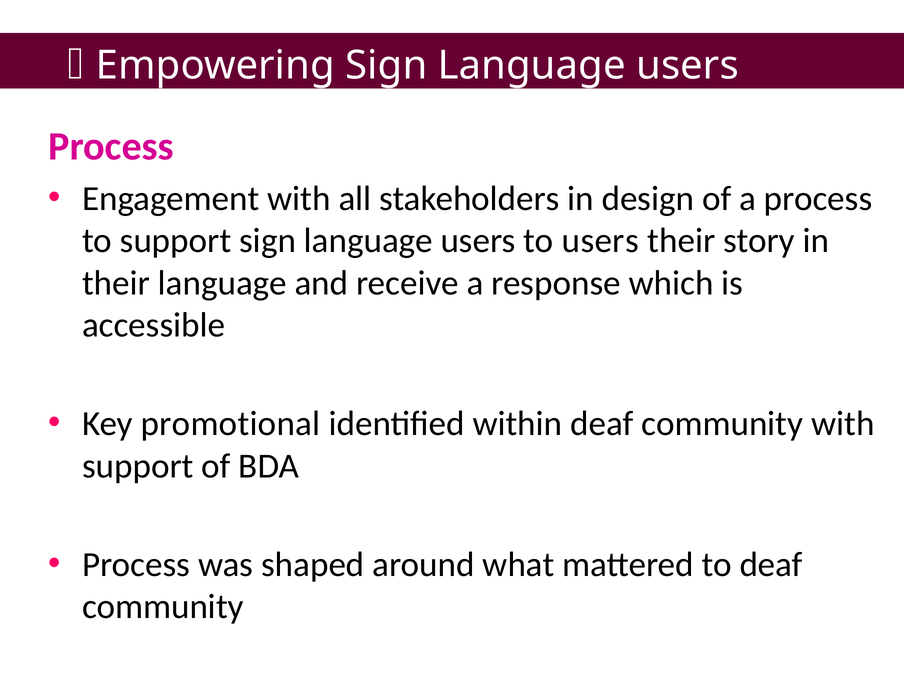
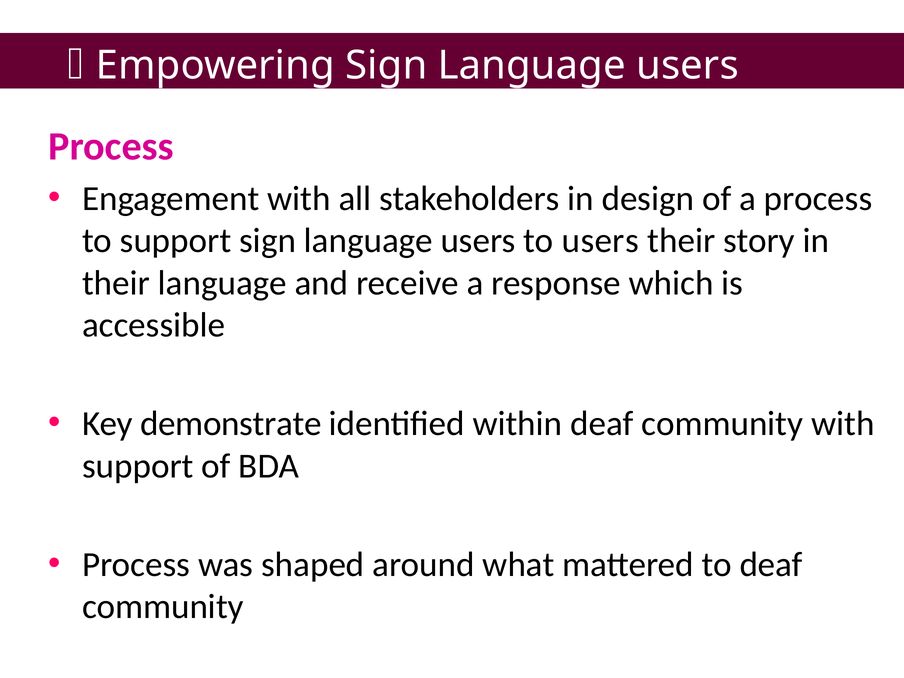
promotional: promotional -> demonstrate
